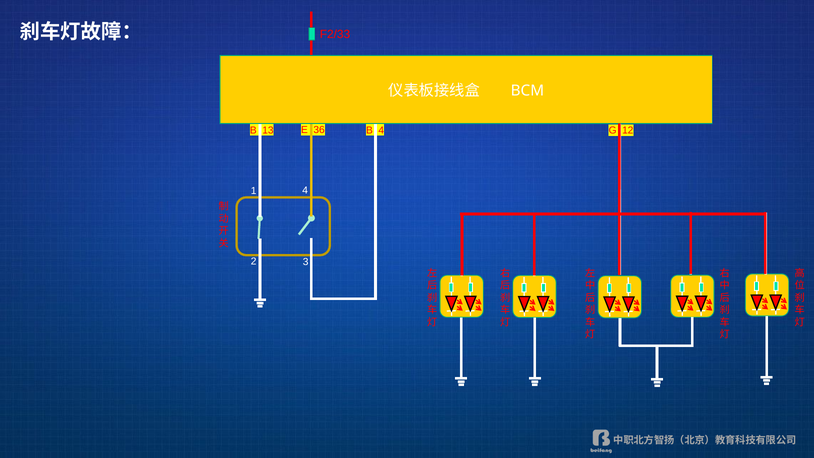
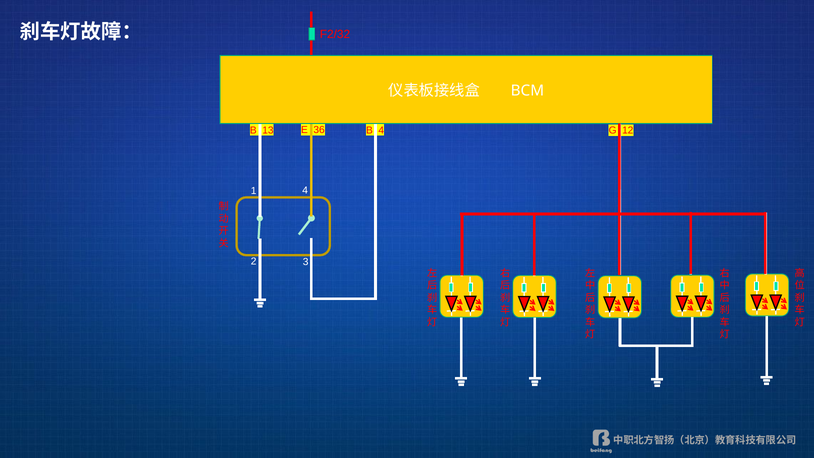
F2/33: F2/33 -> F2/32
